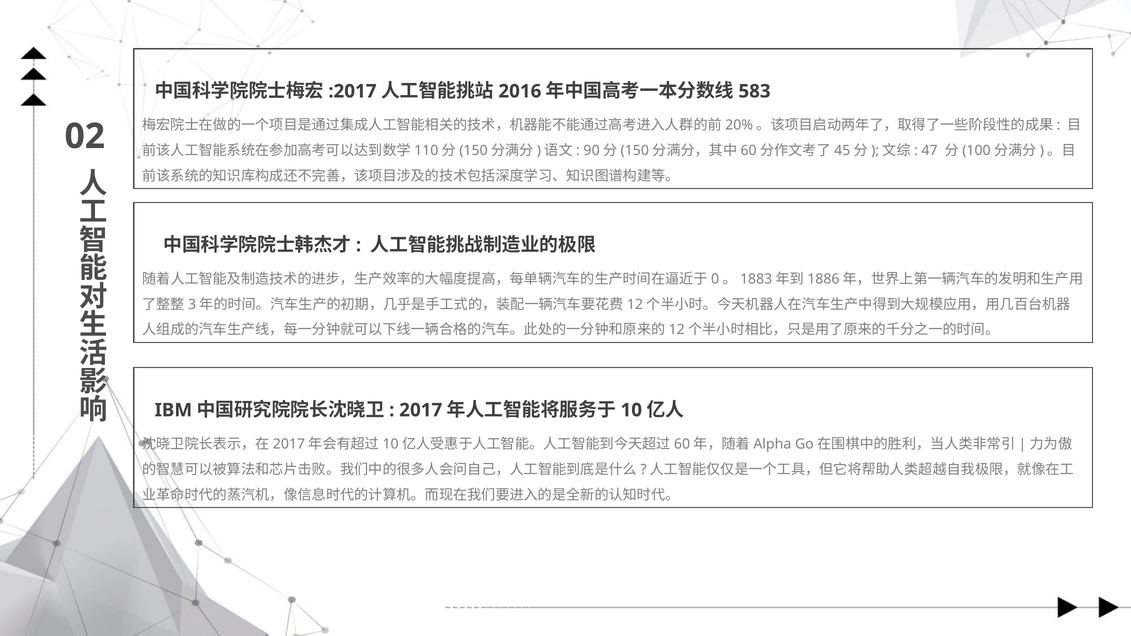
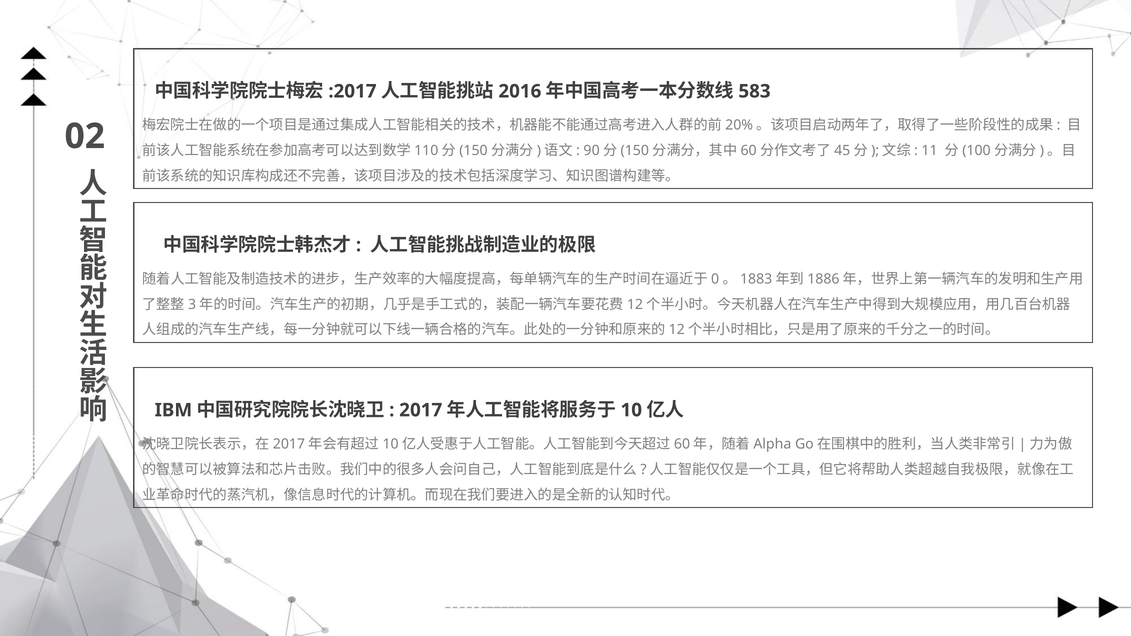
47: 47 -> 11
